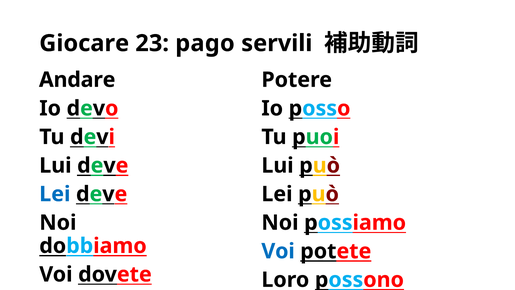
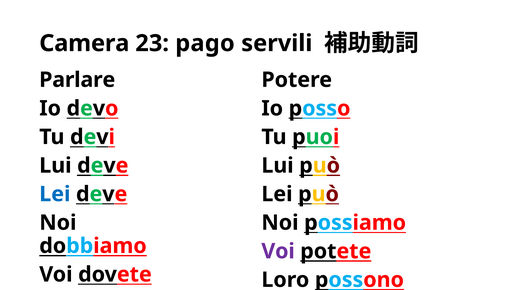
Giocare: Giocare -> Camera
Andare: Andare -> Parlare
Voi at (278, 251) colour: blue -> purple
